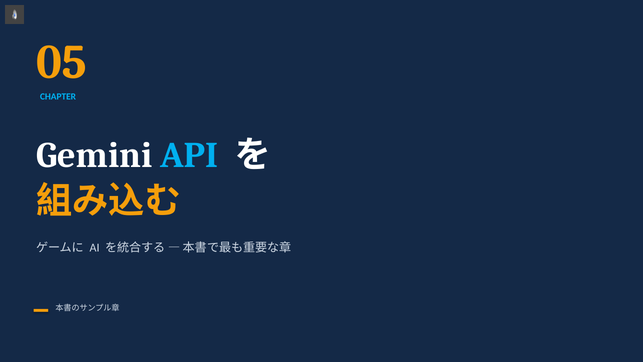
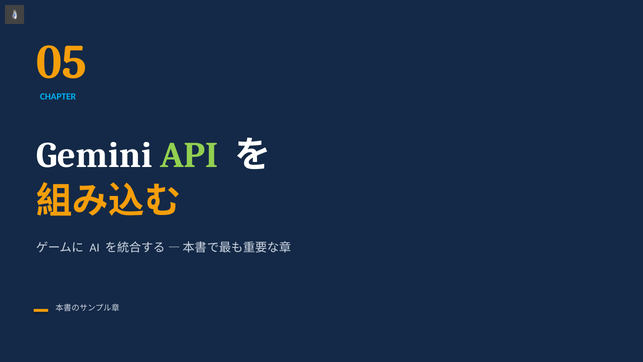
API colour: light blue -> light green
